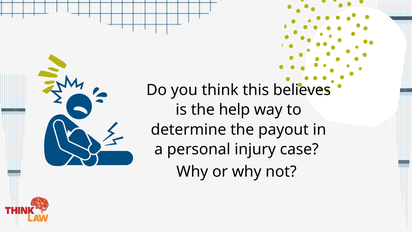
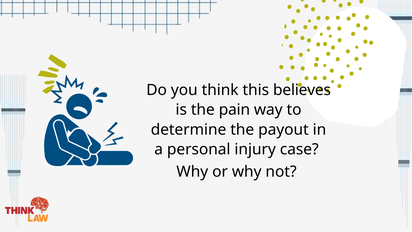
help: help -> pain
